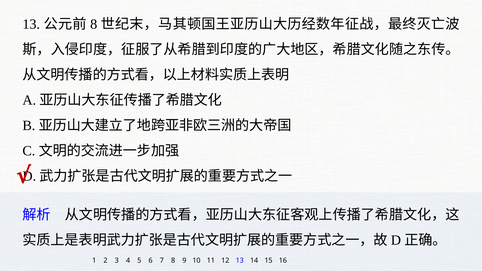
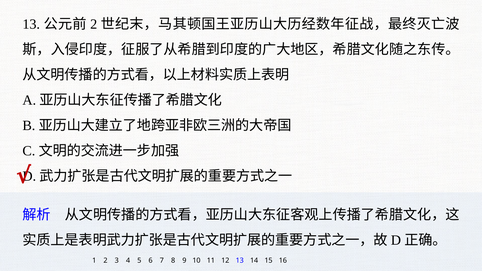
8 at (94, 24): 8 -> 2
